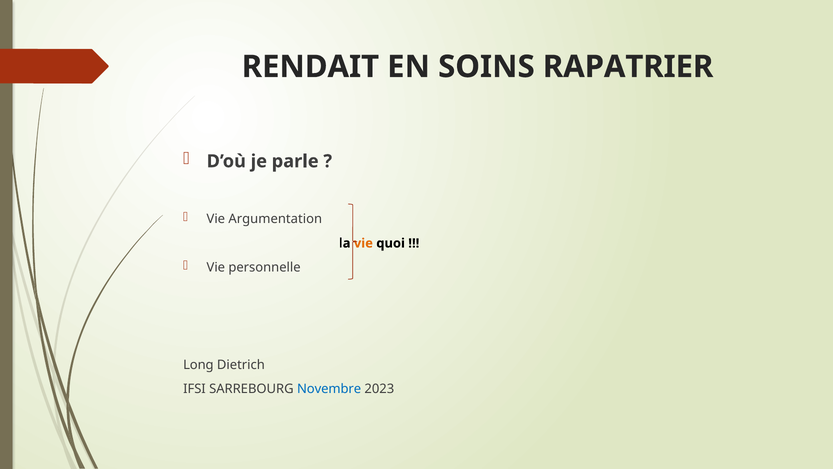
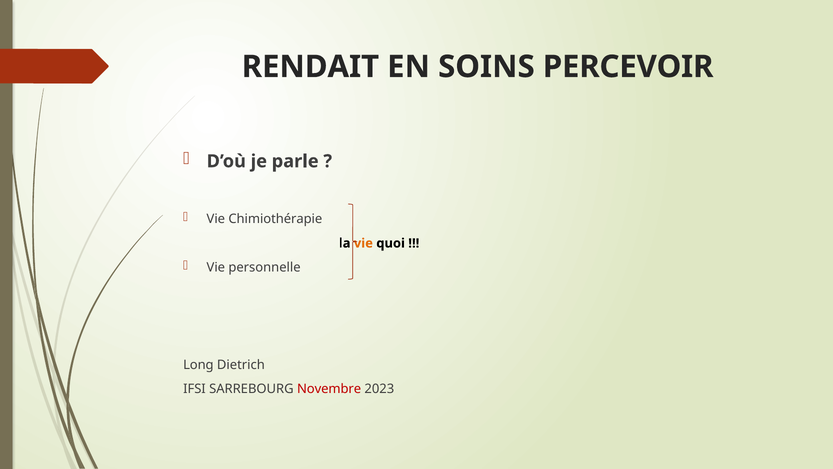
RAPATRIER: RAPATRIER -> PERCEVOIR
Argumentation: Argumentation -> Chimiothérapie
Novembre colour: blue -> red
